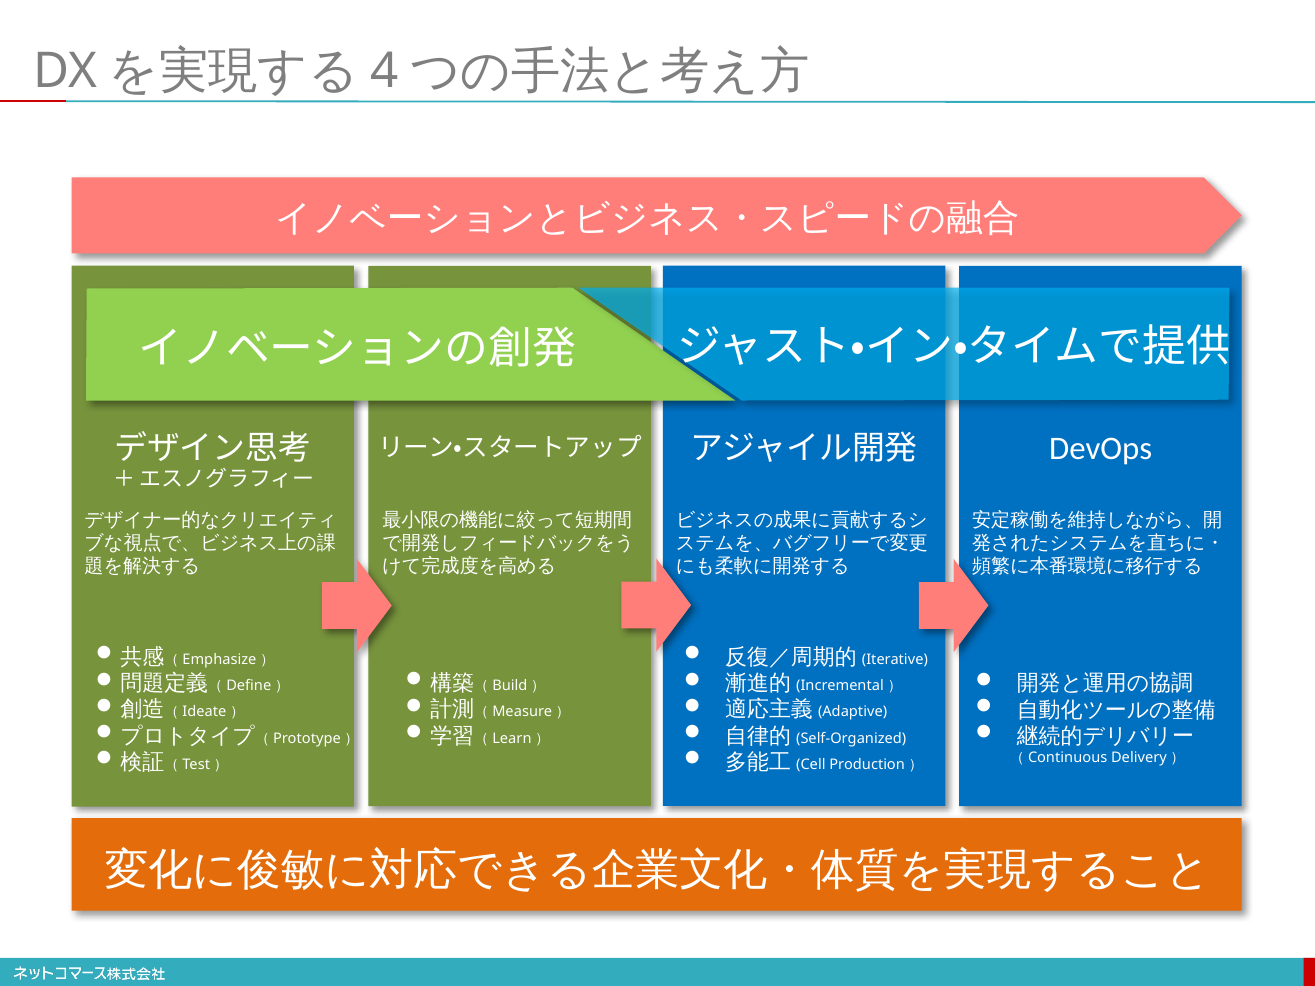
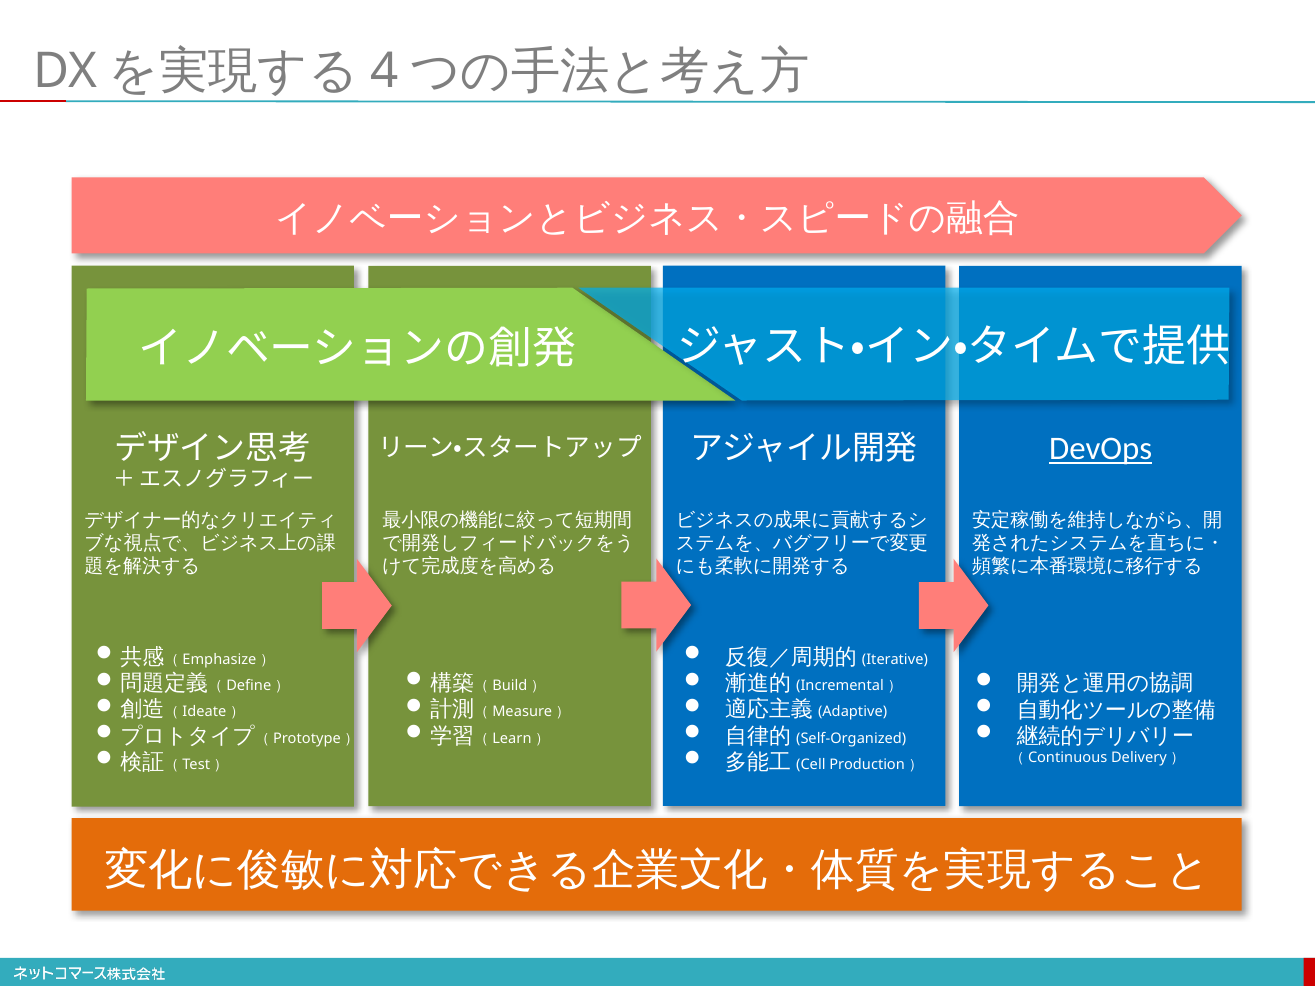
DevOps underline: none -> present
